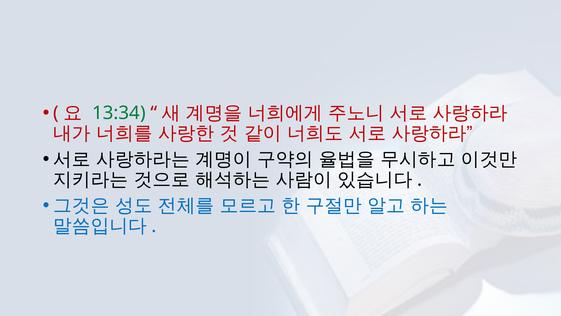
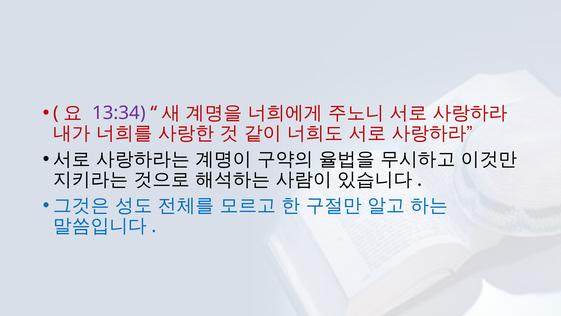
13:34 colour: green -> purple
